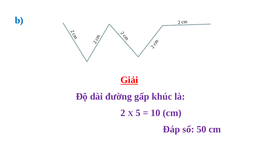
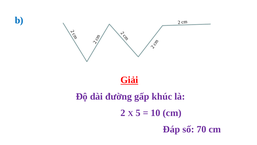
50: 50 -> 70
